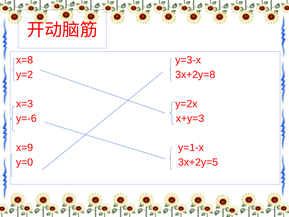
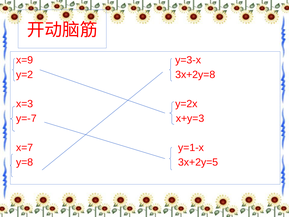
x=8: x=8 -> x=9
y=-6: y=-6 -> y=-7
x=9: x=9 -> x=7
y=0: y=0 -> y=8
